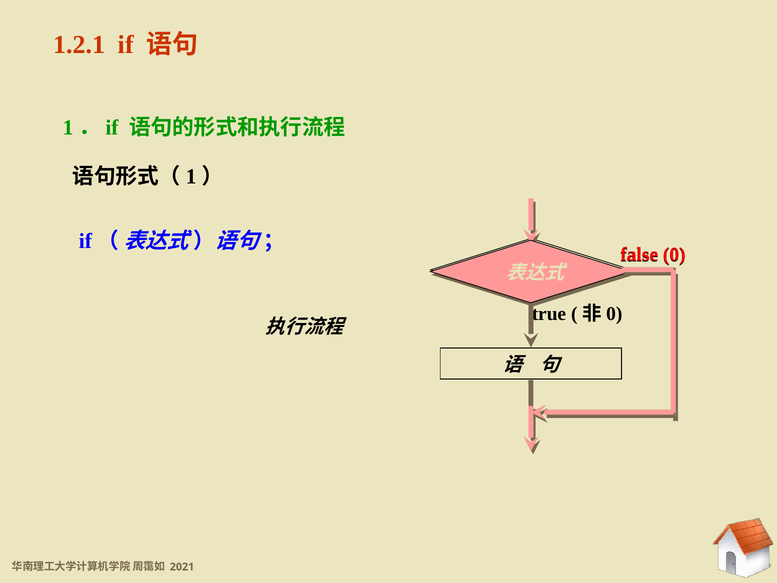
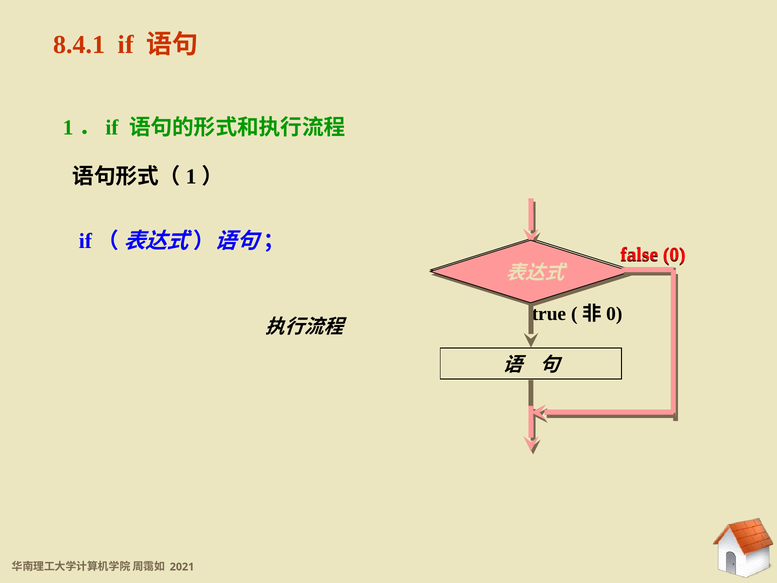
1.2.1: 1.2.1 -> 8.4.1
